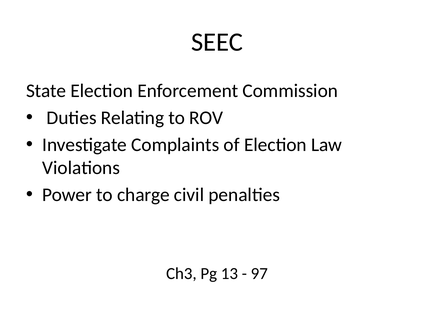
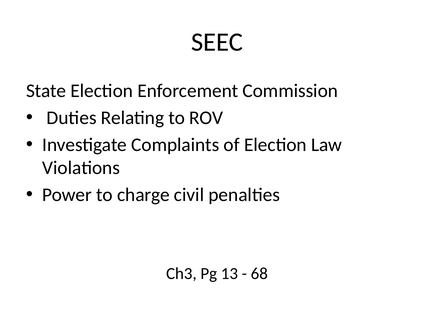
97: 97 -> 68
